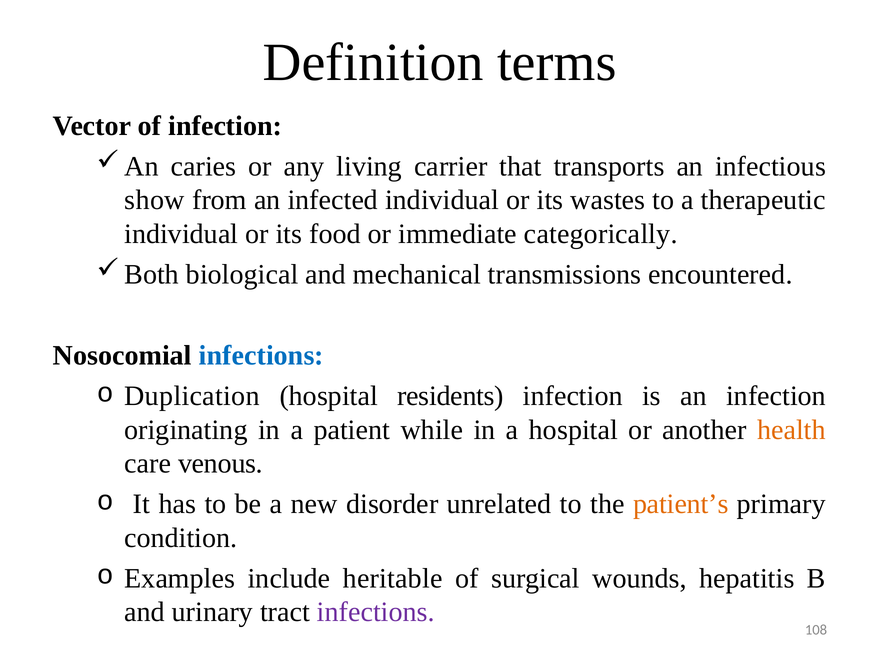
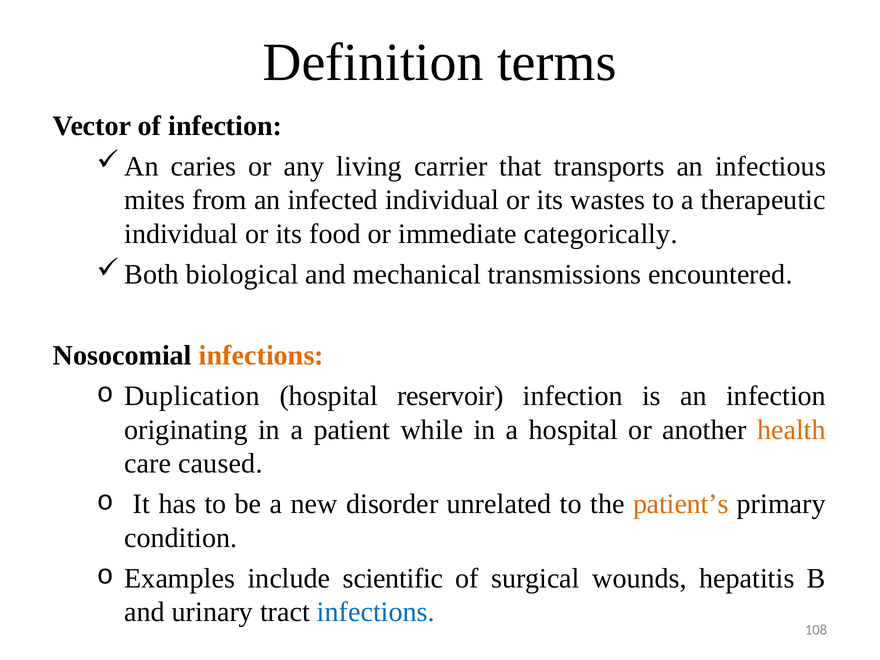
show: show -> mites
infections at (261, 356) colour: blue -> orange
residents: residents -> reservoir
venous: venous -> caused
heritable: heritable -> scientific
infections at (376, 612) colour: purple -> blue
